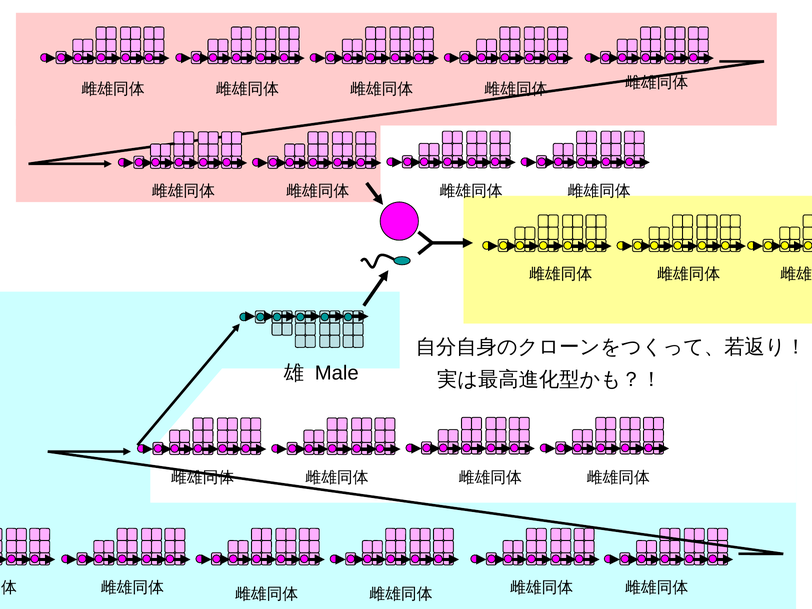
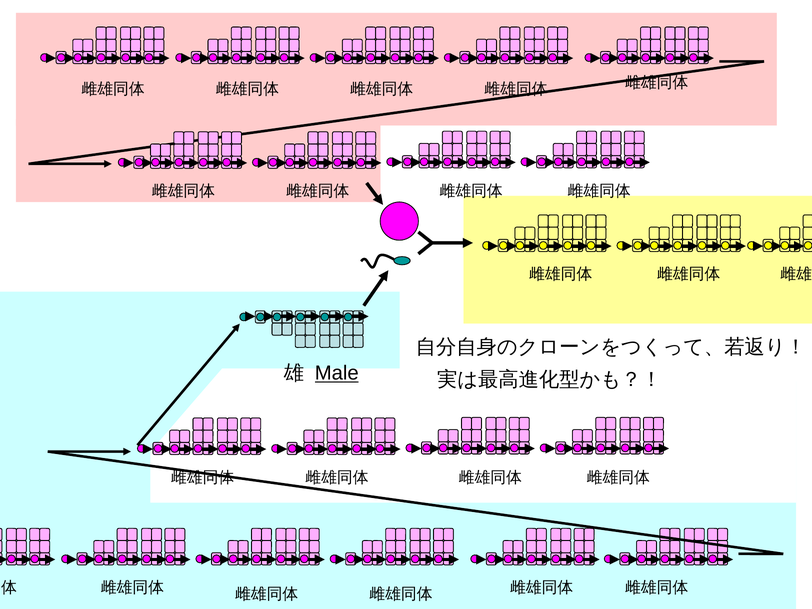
Male underline: none -> present
